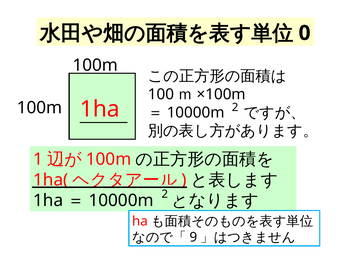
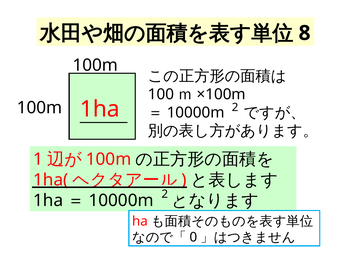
0: 0 -> 8
9: 9 -> 0
